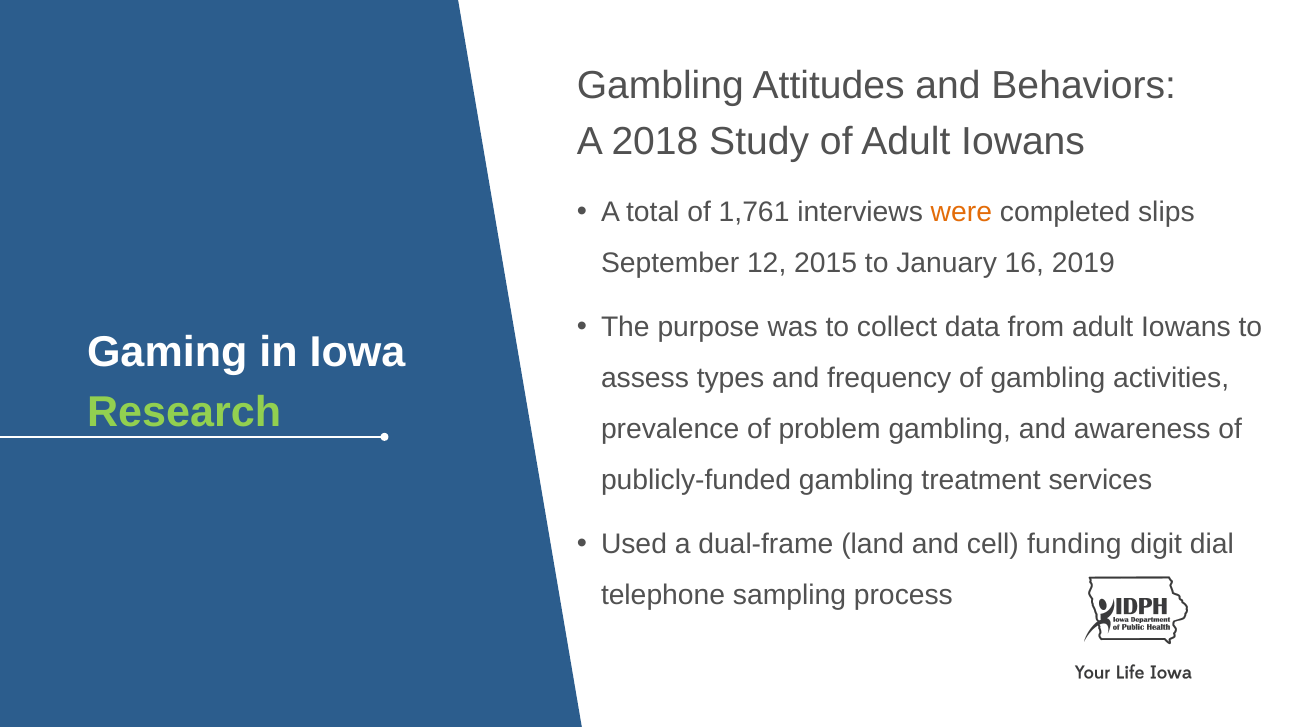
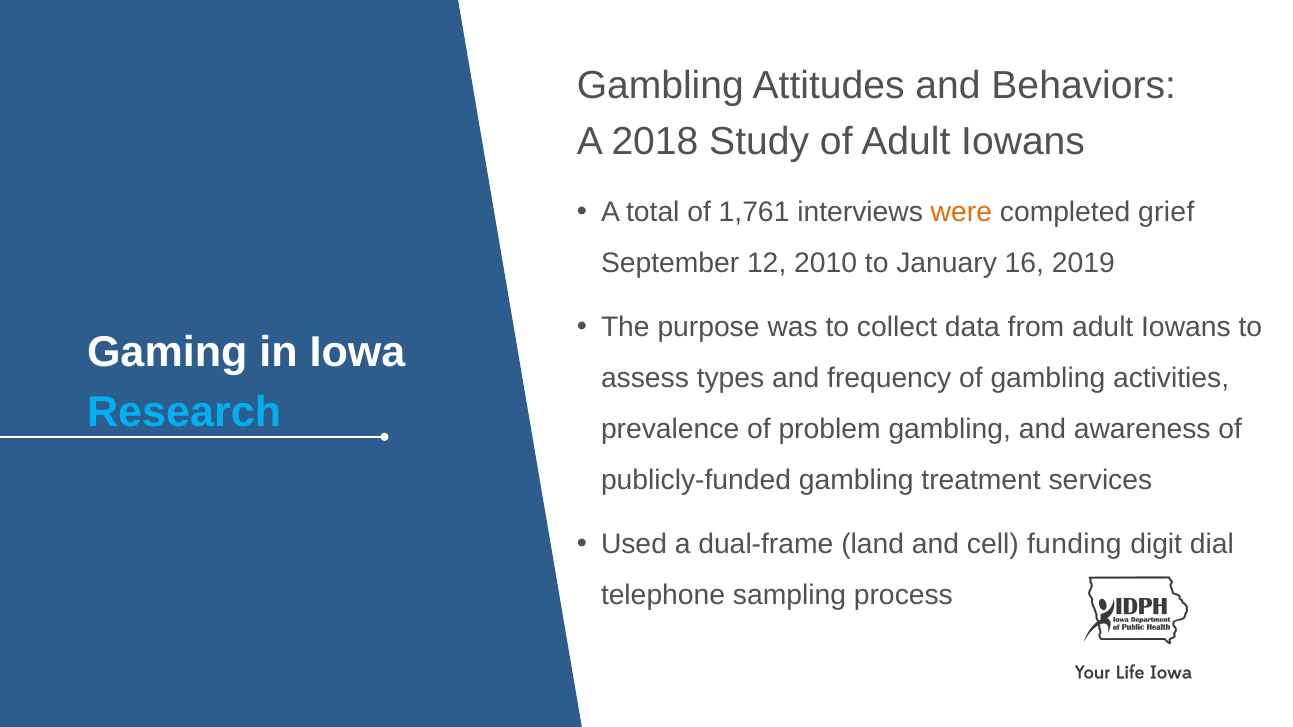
slips: slips -> grief
2015: 2015 -> 2010
Research colour: light green -> light blue
